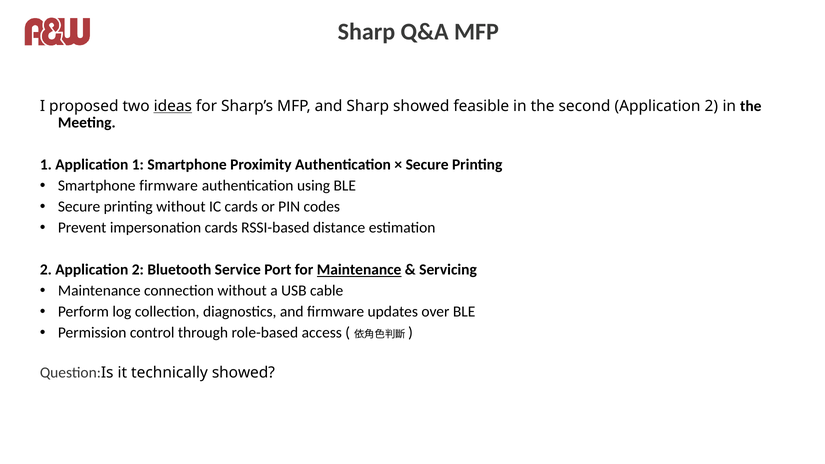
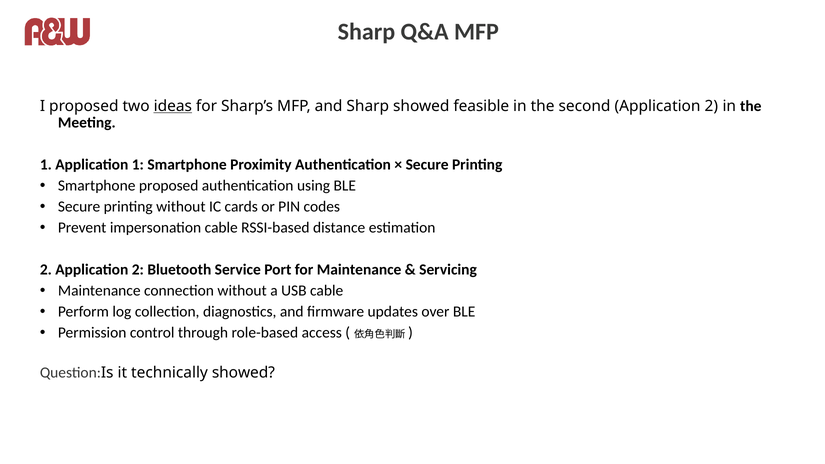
Smartphone firmware: firmware -> proposed
impersonation cards: cards -> cable
Maintenance at (359, 270) underline: present -> none
